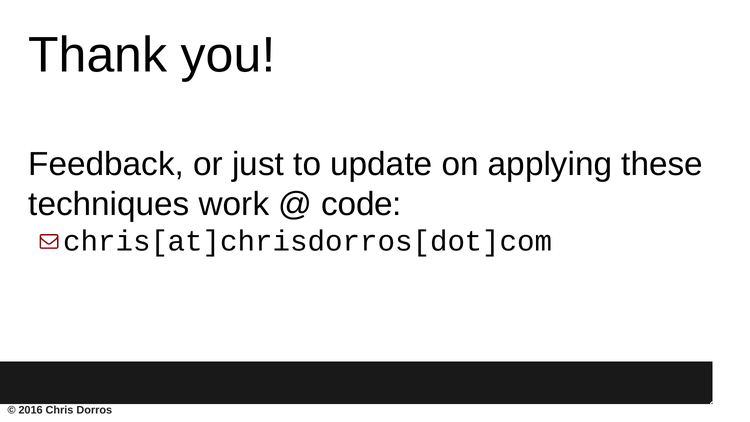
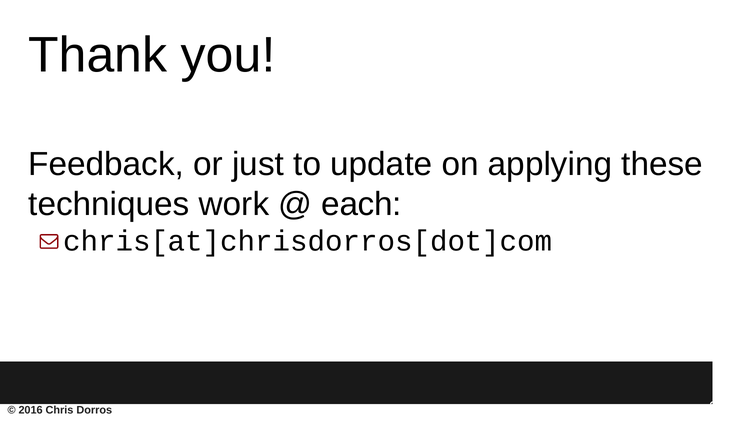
code: code -> each
